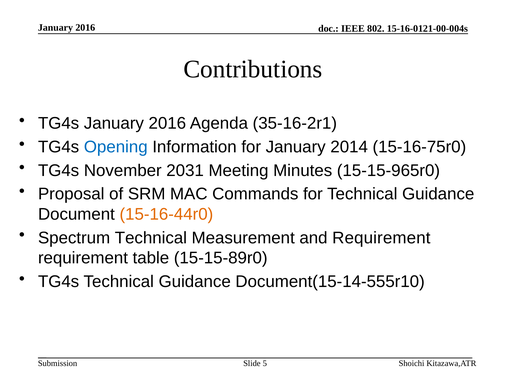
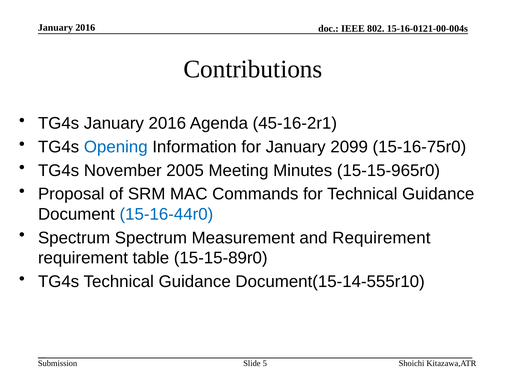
35-16-2r1: 35-16-2r1 -> 45-16-2r1
2014: 2014 -> 2099
2031: 2031 -> 2005
15-16-44r0 colour: orange -> blue
Spectrum Technical: Technical -> Spectrum
